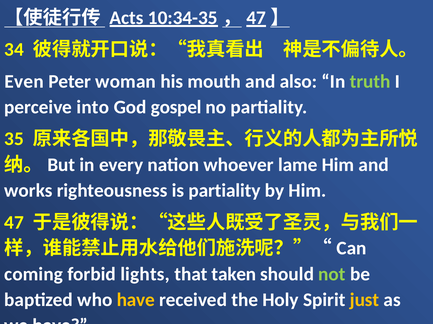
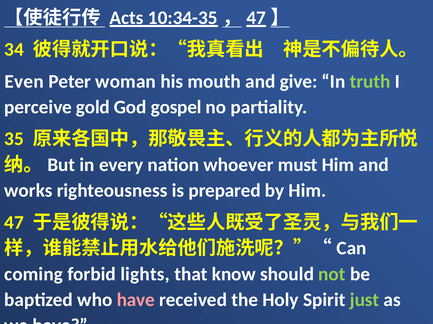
also: also -> give
into: into -> gold
lame: lame -> must
is partiality: partiality -> prepared
taken: taken -> know
have at (136, 300) colour: yellow -> pink
just colour: yellow -> light green
